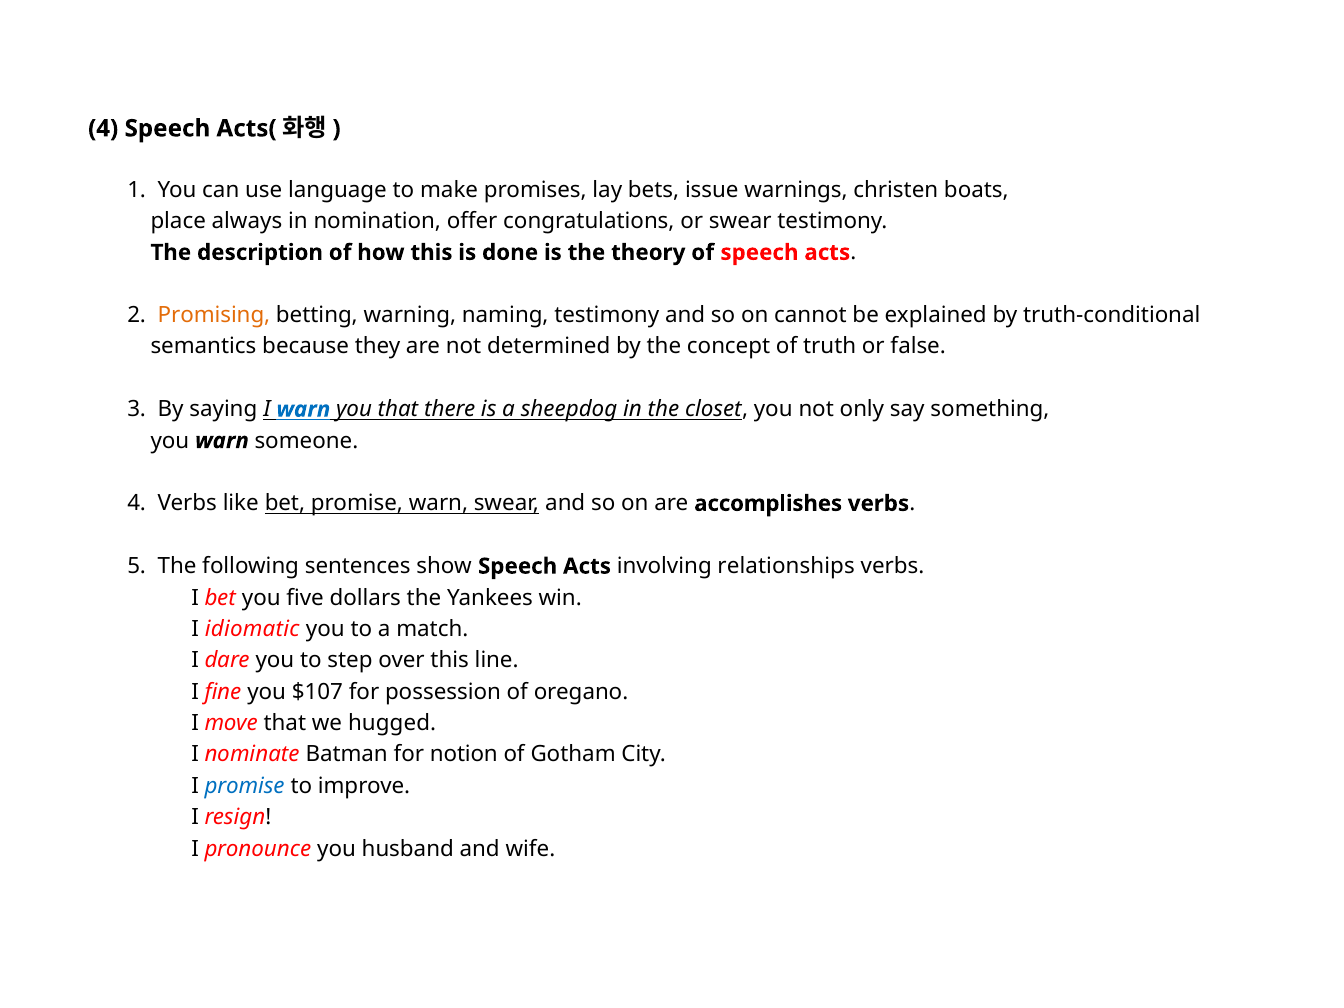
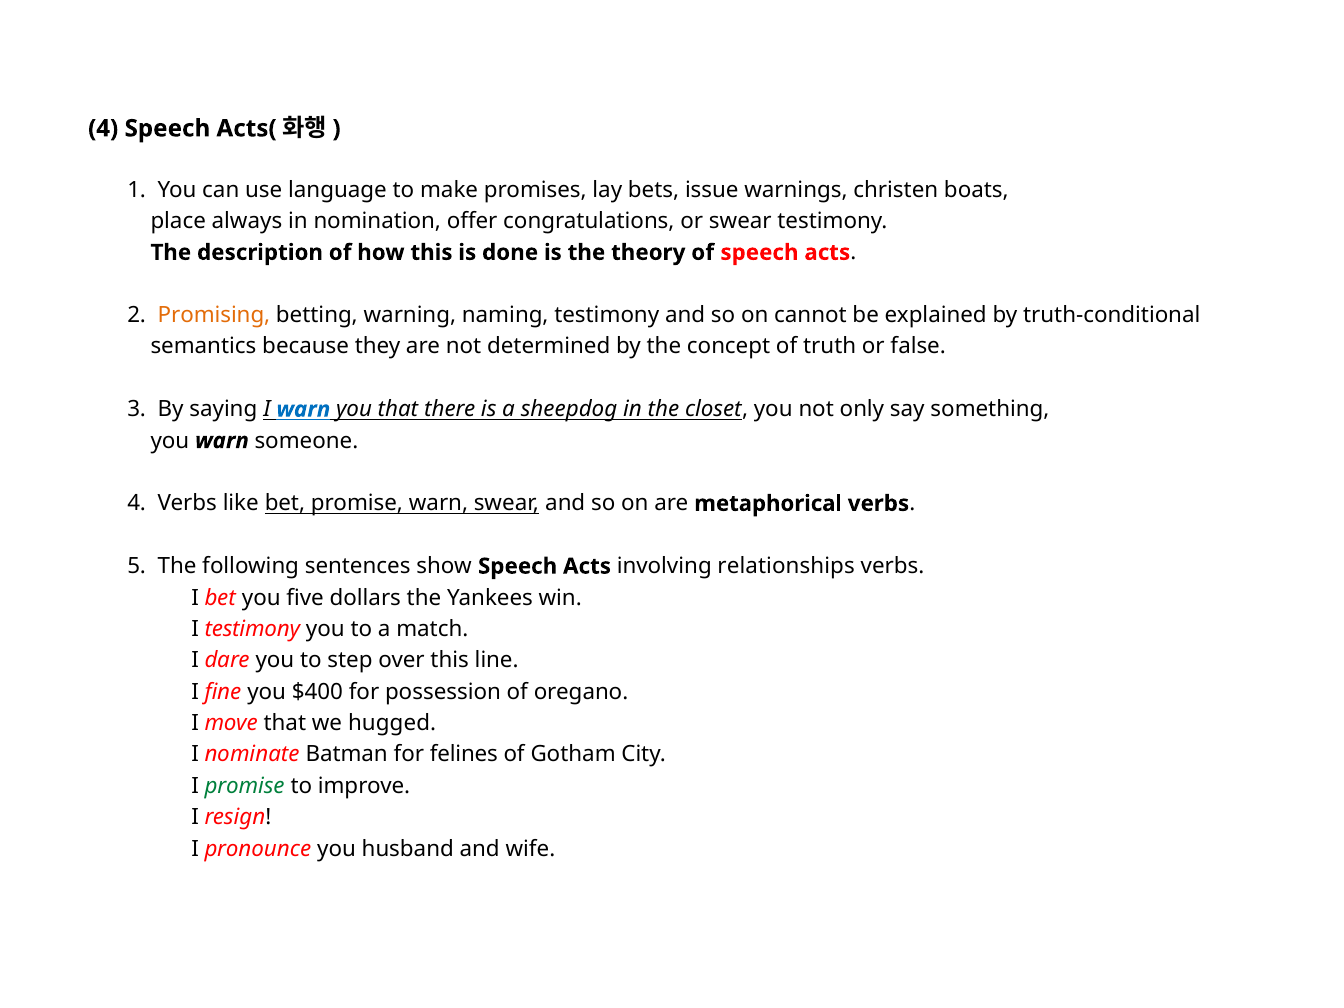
accomplishes: accomplishes -> metaphorical
I idiomatic: idiomatic -> testimony
$107: $107 -> $400
notion: notion -> felines
promise at (245, 786) colour: blue -> green
